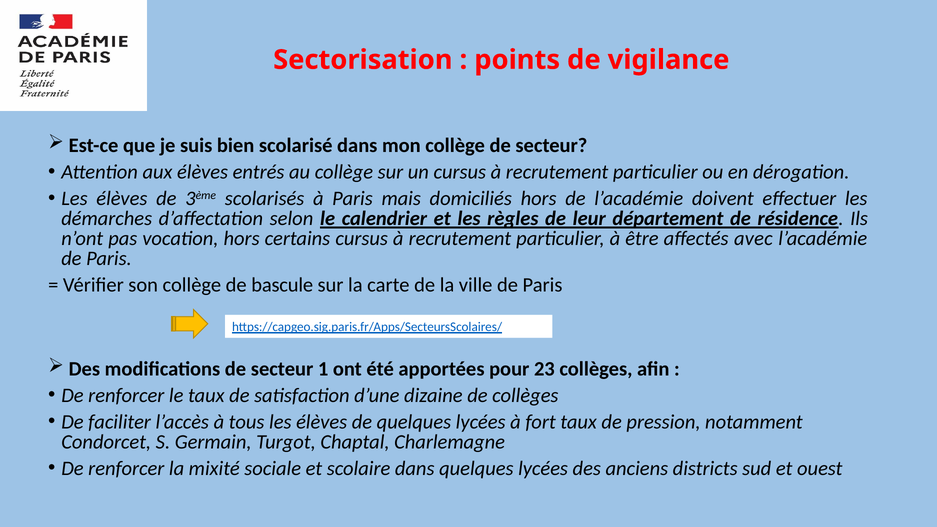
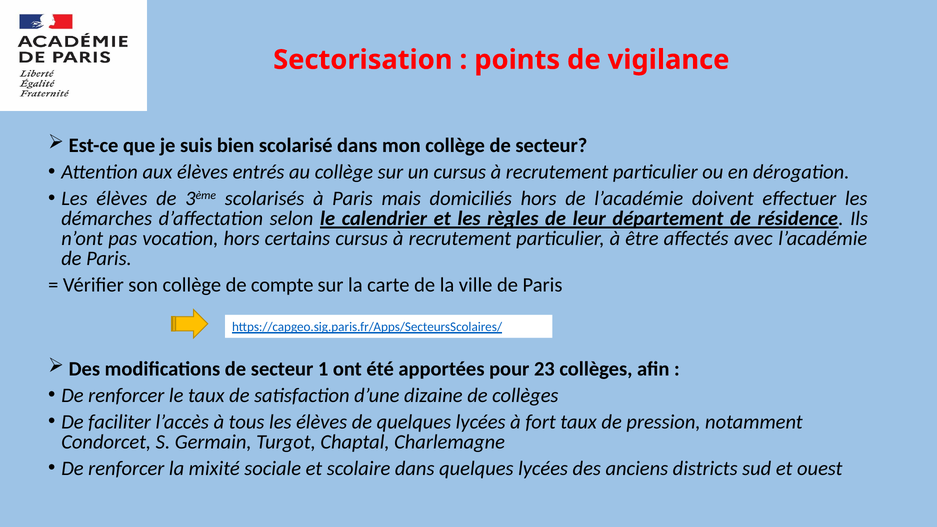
bascule: bascule -> compte
